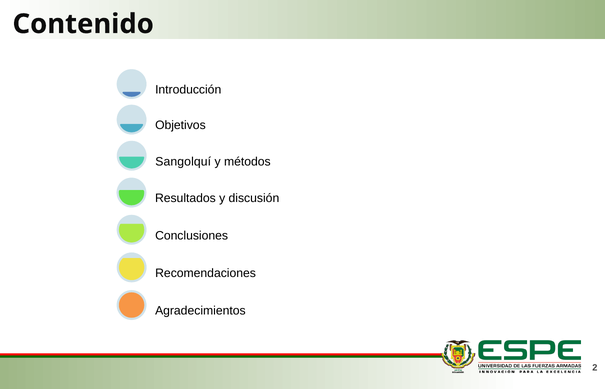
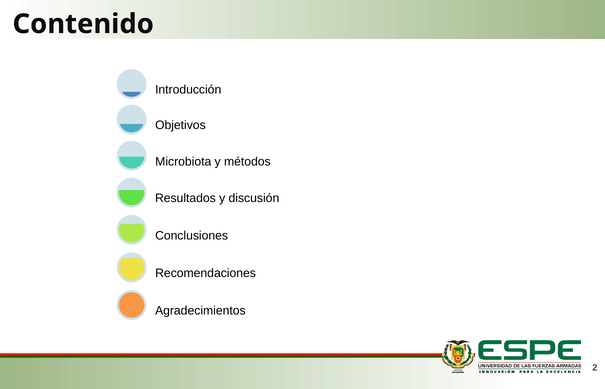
Sangolquí: Sangolquí -> Microbiota
